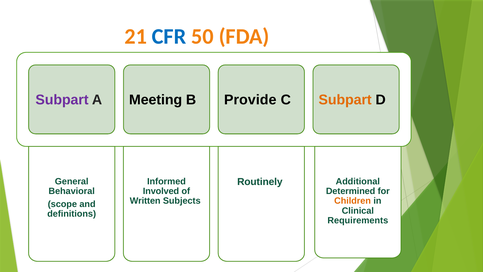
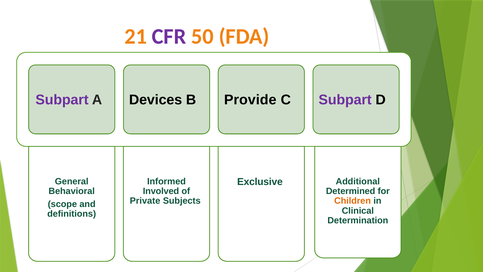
CFR colour: blue -> purple
Meeting: Meeting -> Devices
Subpart at (345, 100) colour: orange -> purple
Routinely: Routinely -> Exclusive
Written: Written -> Private
Requirements: Requirements -> Determination
